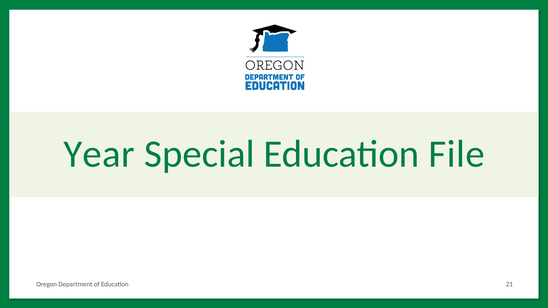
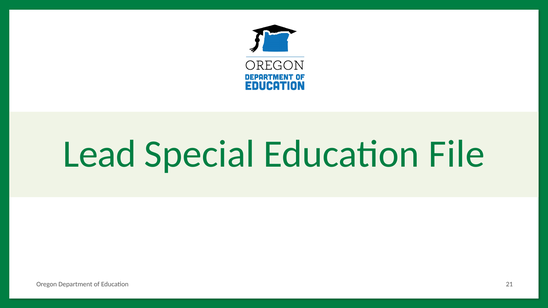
Year: Year -> Lead
